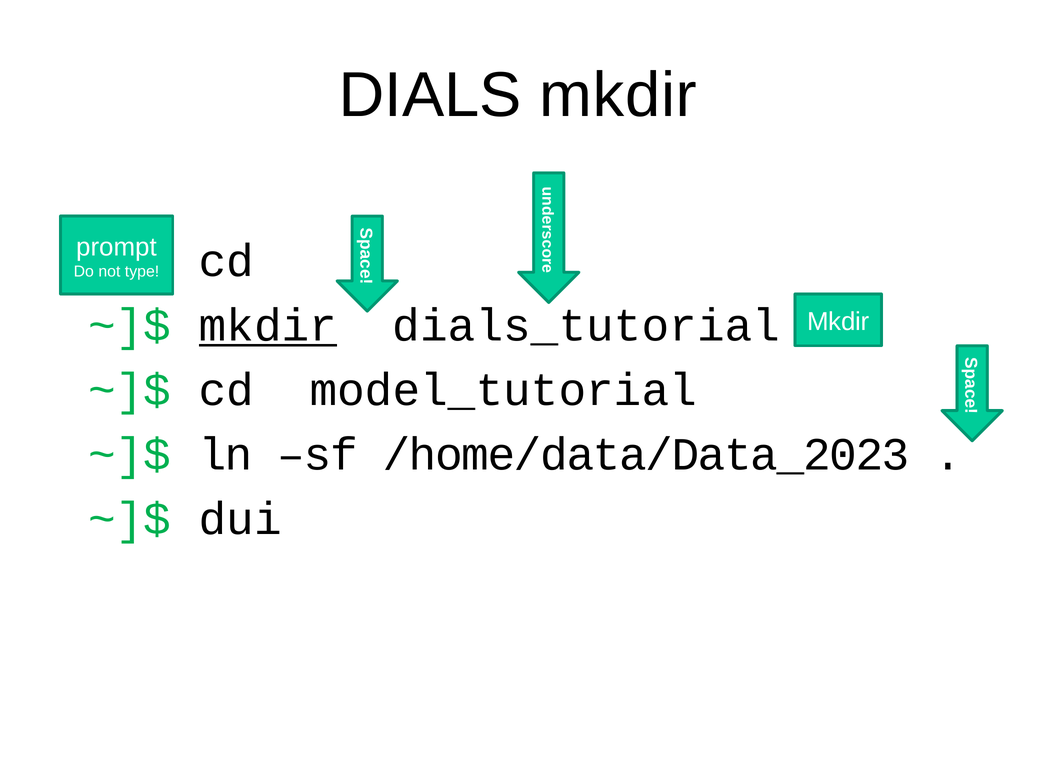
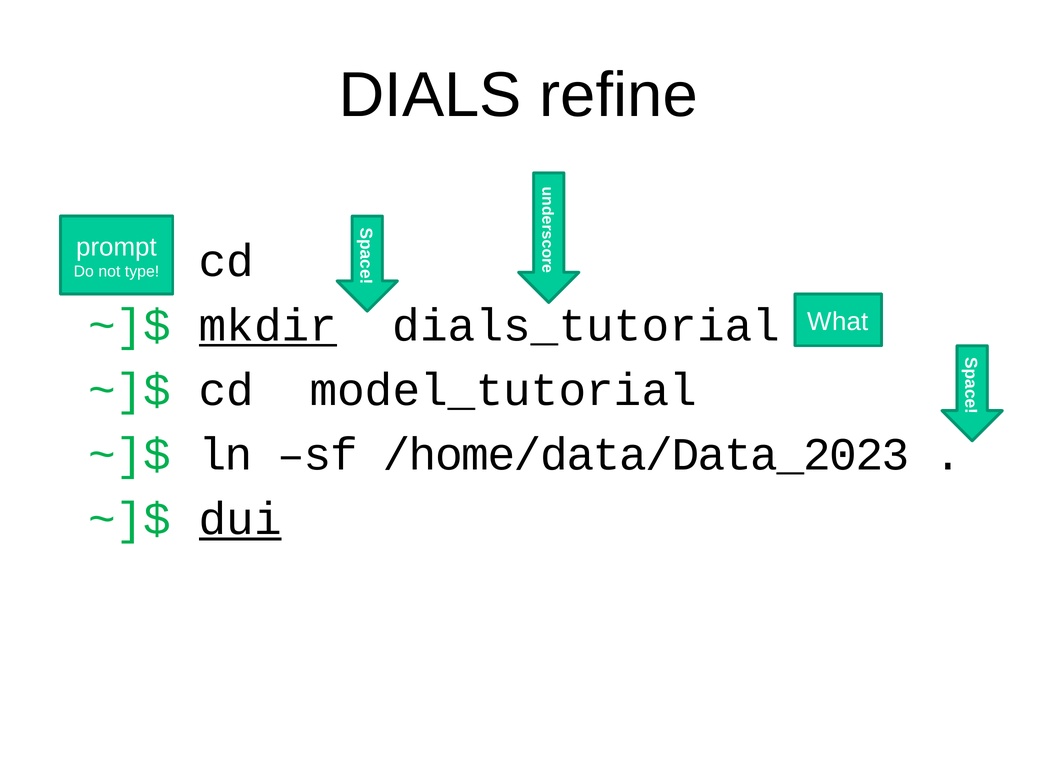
DIALS mkdir: mkdir -> refine
Mkdir at (838, 322): Mkdir -> What
dui underline: none -> present
